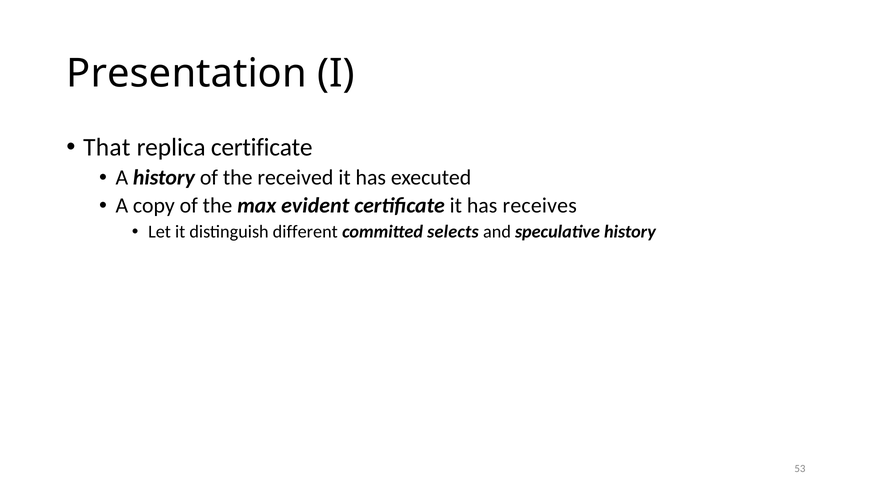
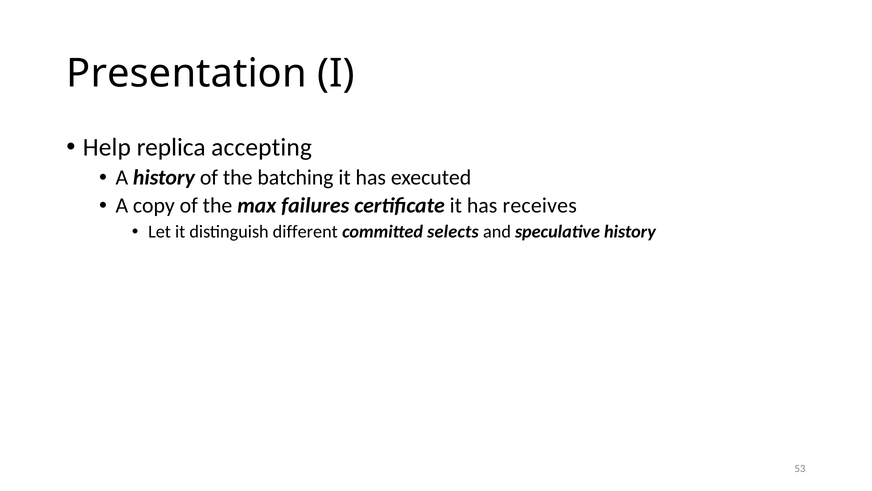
That: That -> Help
replica certificate: certificate -> accepting
received: received -> batching
evident: evident -> failures
